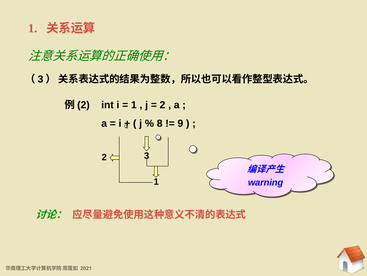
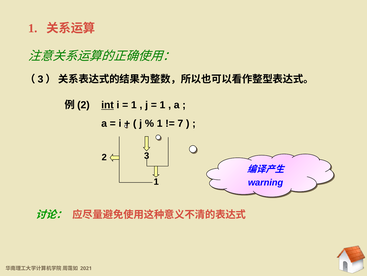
int underline: none -> present
2 at (162, 105): 2 -> 1
8 at (160, 123): 8 -> 1
9: 9 -> 7
